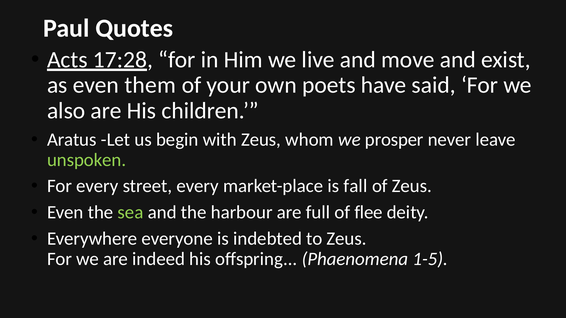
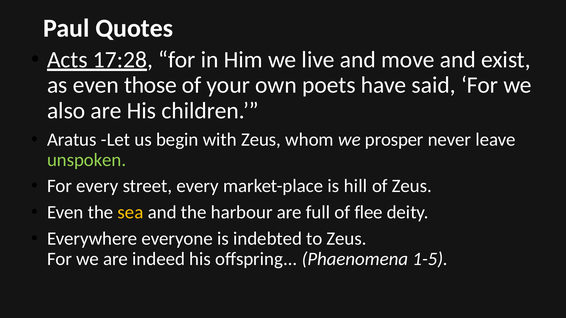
them: them -> those
fall: fall -> hill
sea colour: light green -> yellow
